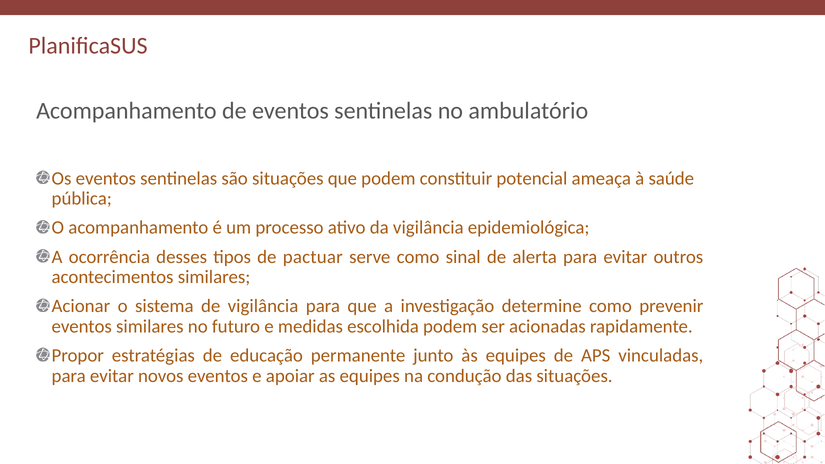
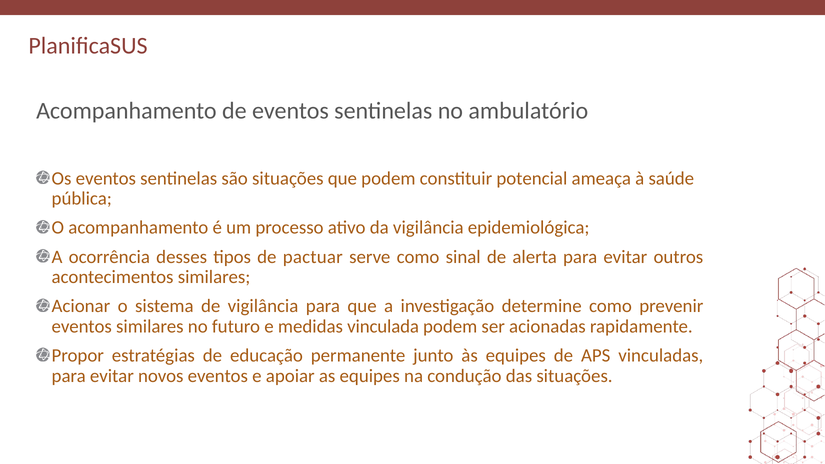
escolhida: escolhida -> vinculada
